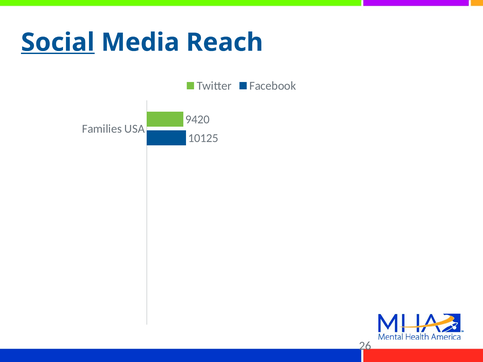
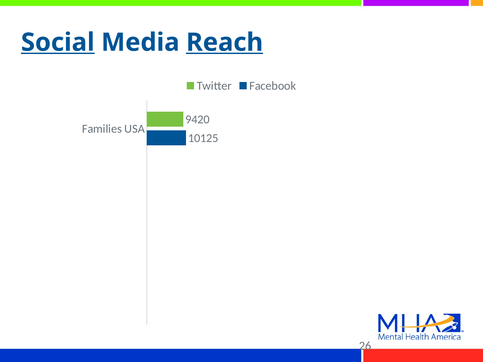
Reach underline: none -> present
